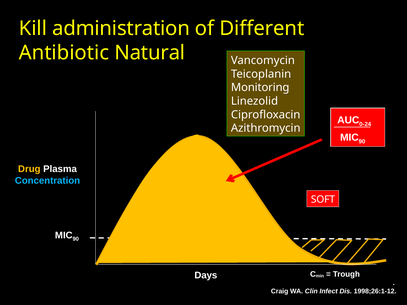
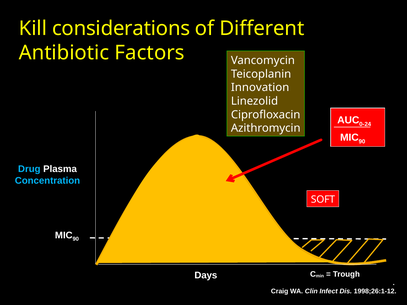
administration: administration -> considerations
Natural: Natural -> Factors
Monitoring: Monitoring -> Innovation
Drug colour: yellow -> light blue
